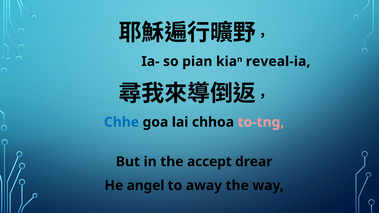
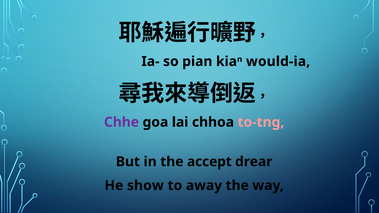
reveal-ia: reveal-ia -> would-ia
Chhe colour: blue -> purple
angel: angel -> show
